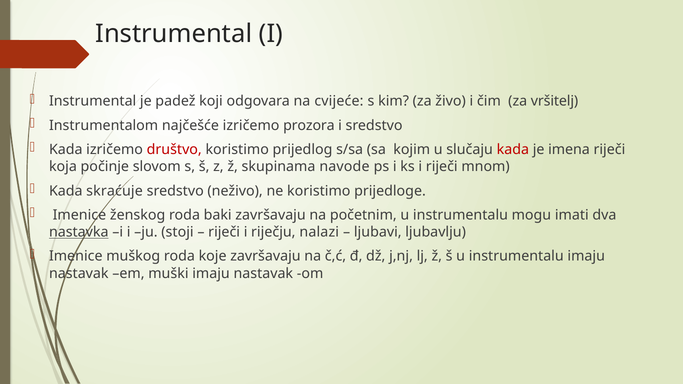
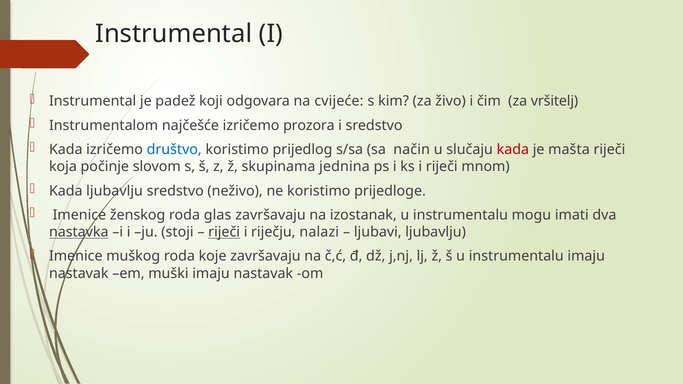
društvo colour: red -> blue
kojim: kojim -> način
imena: imena -> mašta
navode: navode -> jednina
Kada skraćuje: skraćuje -> ljubavlju
baki: baki -> glas
početnim: početnim -> izostanak
riječi at (224, 232) underline: none -> present
